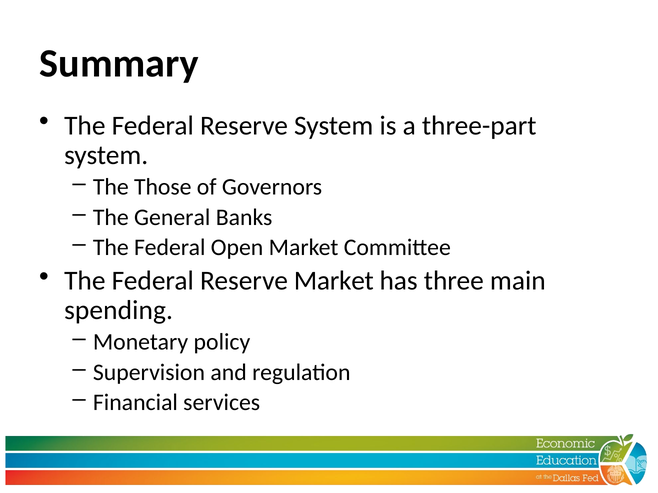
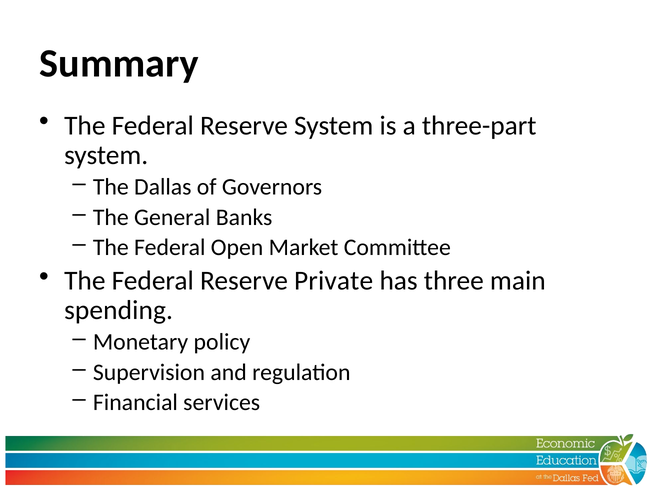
Those: Those -> Dallas
Reserve Market: Market -> Private
